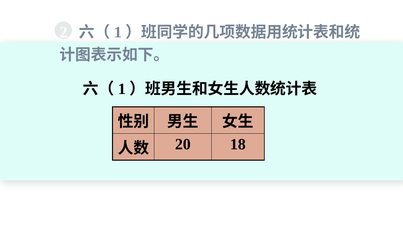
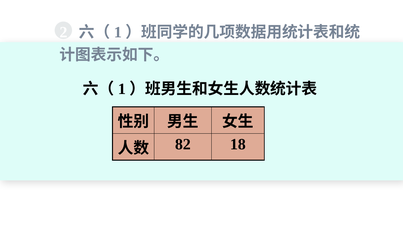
20: 20 -> 82
